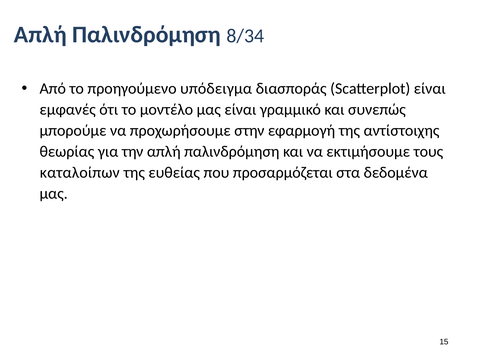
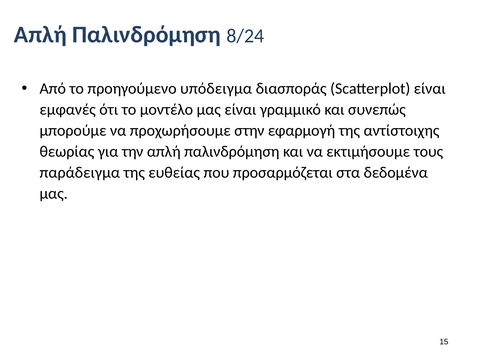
8/34: 8/34 -> 8/24
καταλοίπων: καταλοίπων -> παράδειγμα
